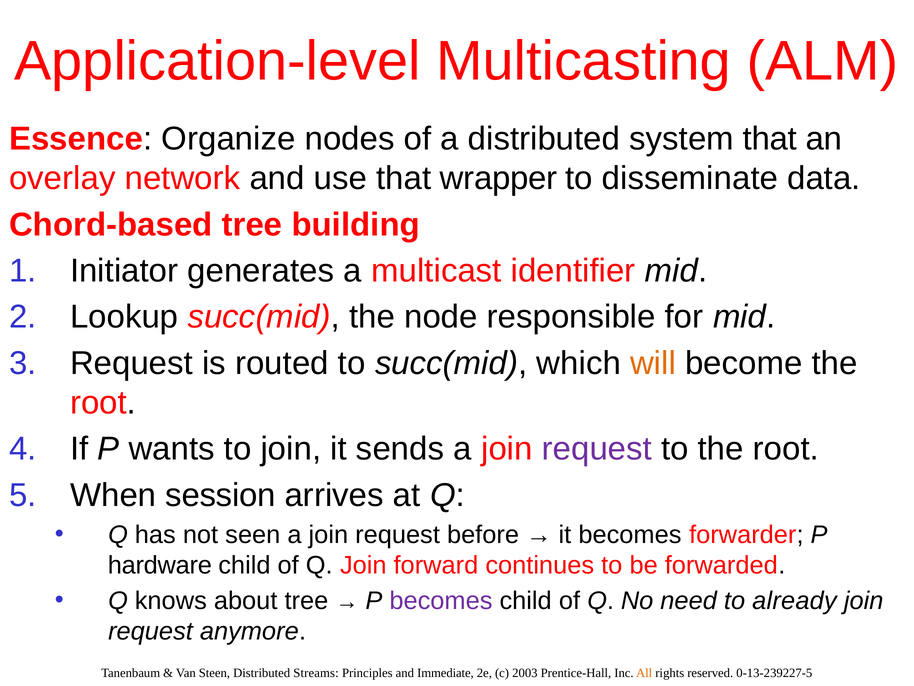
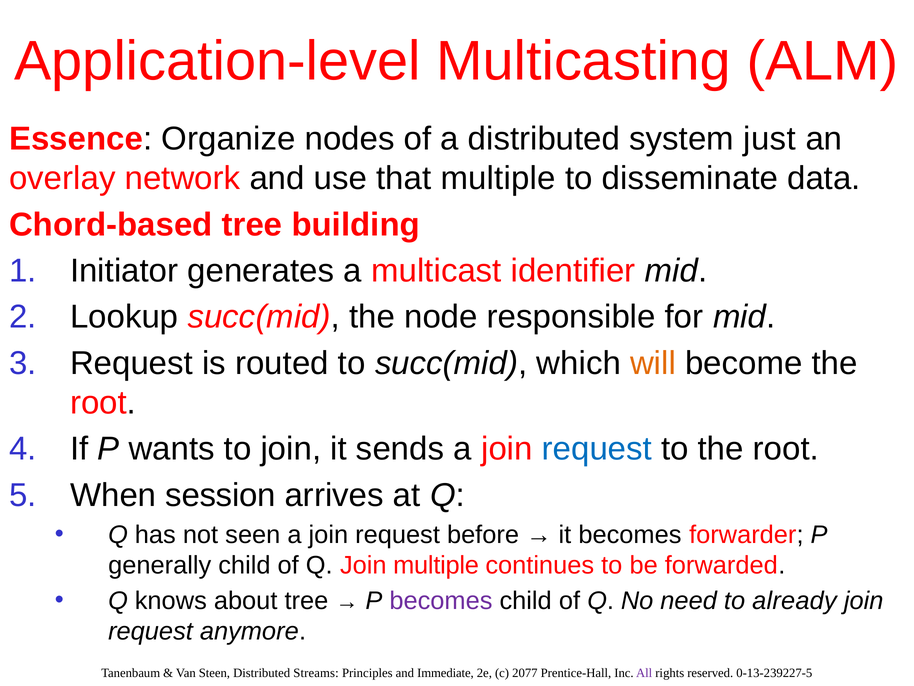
system that: that -> just
that wrapper: wrapper -> multiple
request at (597, 449) colour: purple -> blue
hardware: hardware -> generally
Join forward: forward -> multiple
2003: 2003 -> 2077
All colour: orange -> purple
